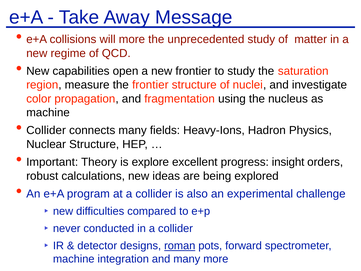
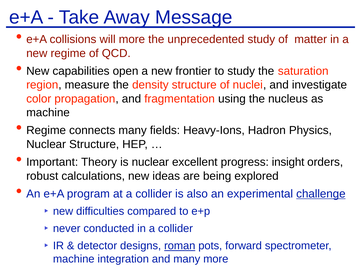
the frontier: frontier -> density
Collider at (46, 130): Collider -> Regime
is explore: explore -> nuclear
challenge underline: none -> present
